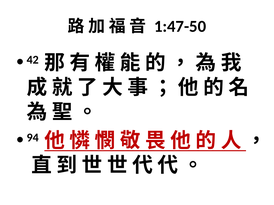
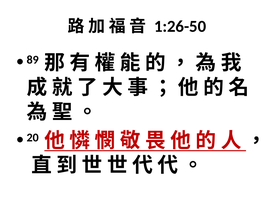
1:47-50: 1:47-50 -> 1:26-50
42: 42 -> 89
94: 94 -> 20
